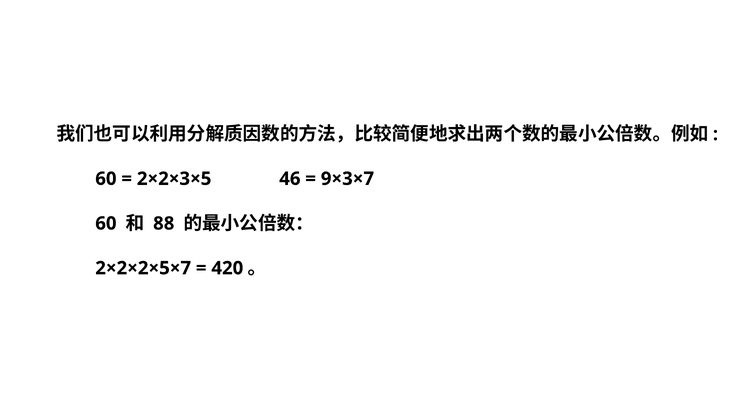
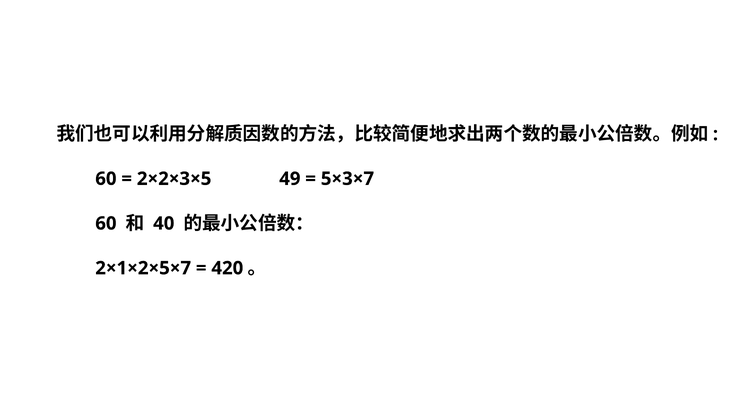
46: 46 -> 49
9×3×7: 9×3×7 -> 5×3×7
88: 88 -> 40
2×2×2×5×7: 2×2×2×5×7 -> 2×1×2×5×7
